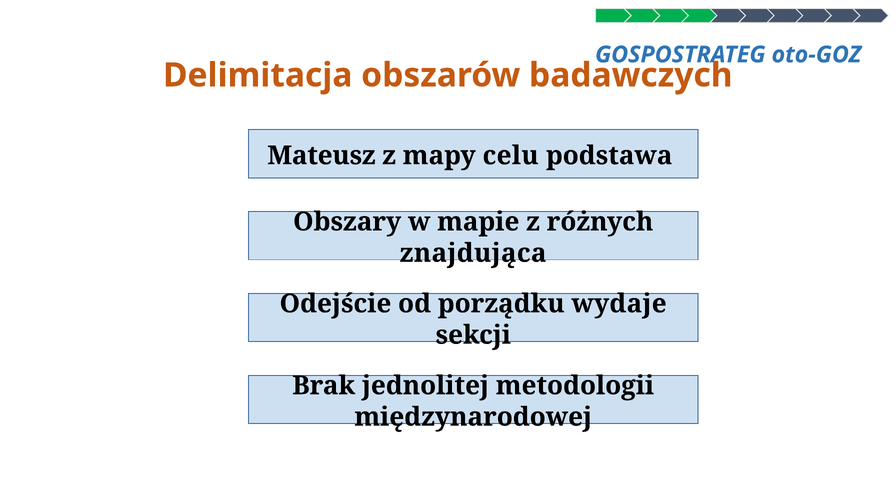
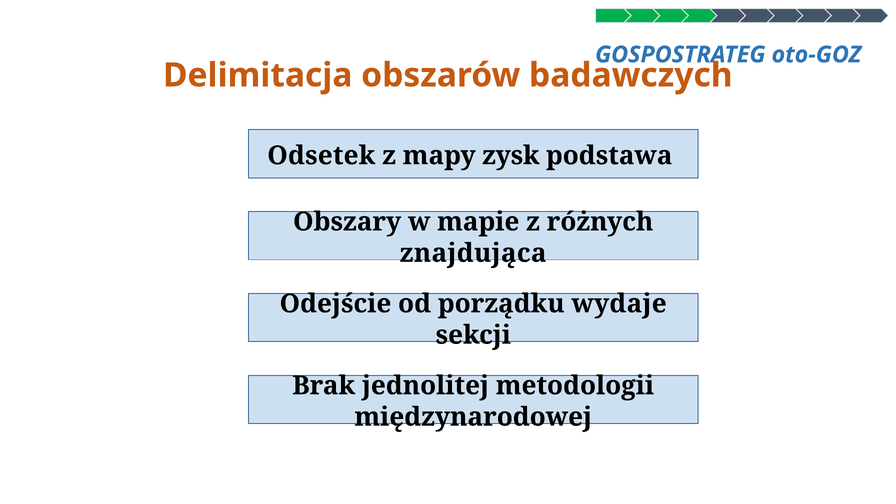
Mateusz: Mateusz -> Odsetek
celu: celu -> zysk
